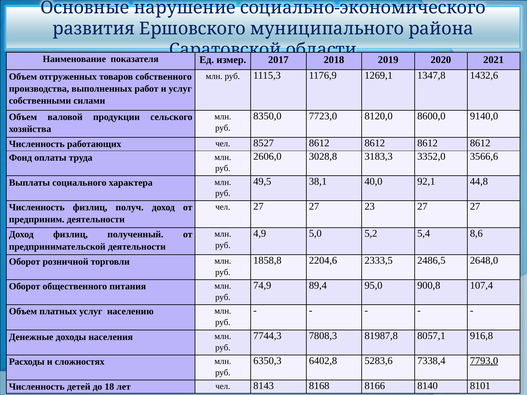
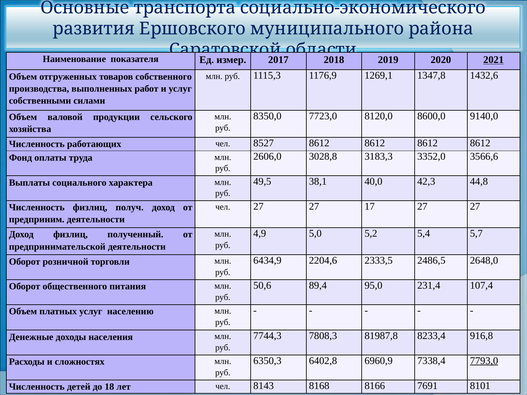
нарушение: нарушение -> транспорта
2021 underline: none -> present
92,1: 92,1 -> 42,3
23: 23 -> 17
8,6: 8,6 -> 5,7
1858,8: 1858,8 -> 6434,9
74,9: 74,9 -> 50,6
900,8: 900,8 -> 231,4
8057,1: 8057,1 -> 8233,4
5283,6: 5283,6 -> 6960,9
8140: 8140 -> 7691
